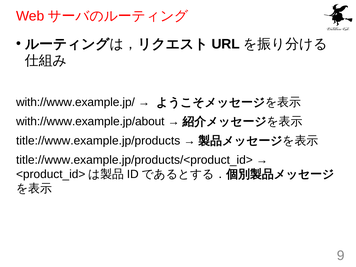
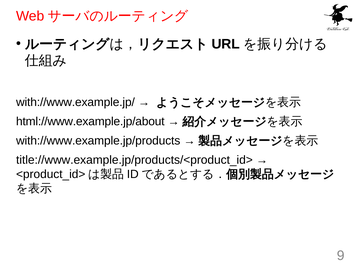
with://www.example.jp/about: with://www.example.jp/about -> html://www.example.jp/about
title://www.example.jp/products: title://www.example.jp/products -> with://www.example.jp/products
